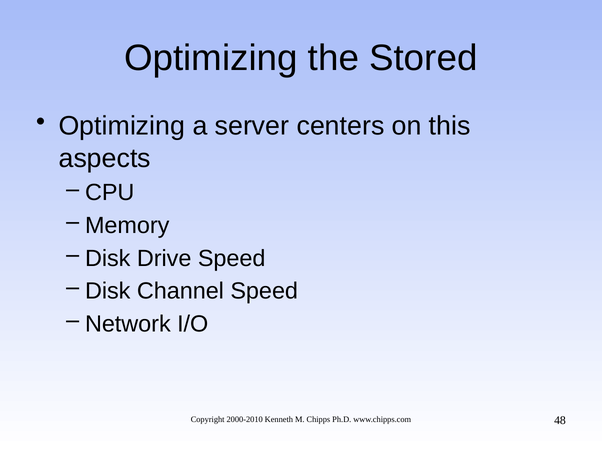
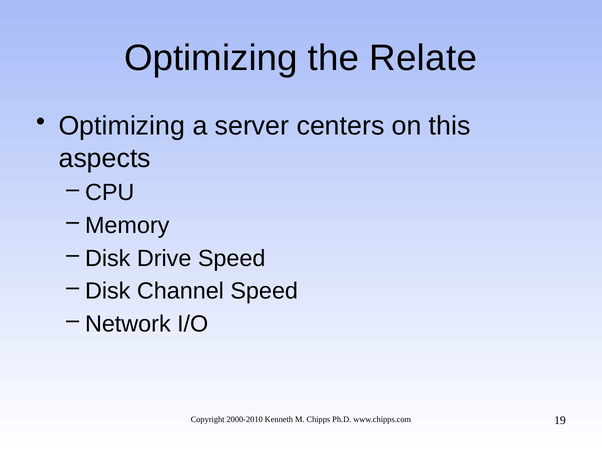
Stored: Stored -> Relate
48: 48 -> 19
